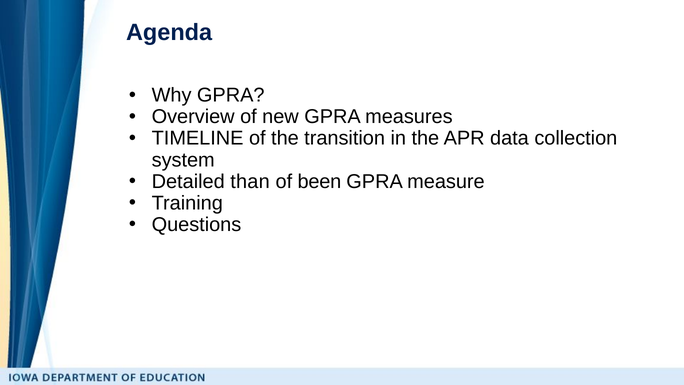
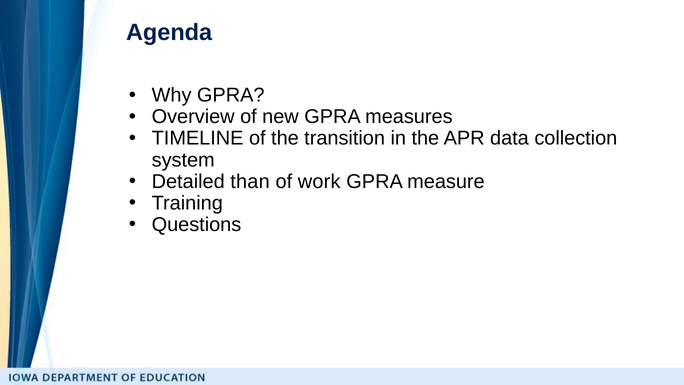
been: been -> work
